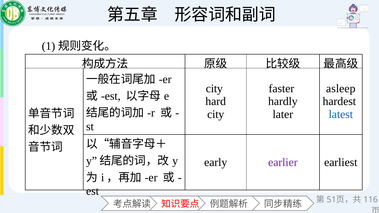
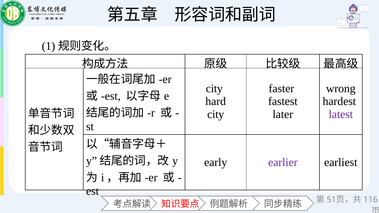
asleep: asleep -> wrong
hardly: hardly -> fastest
latest colour: blue -> purple
